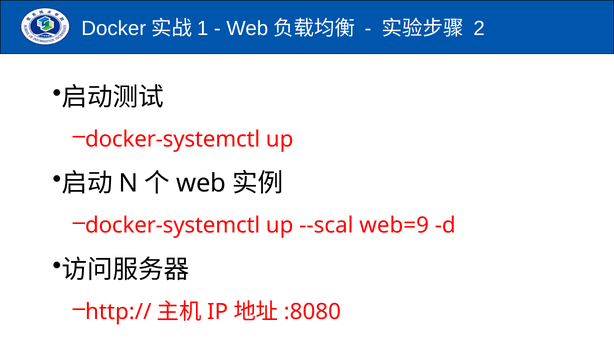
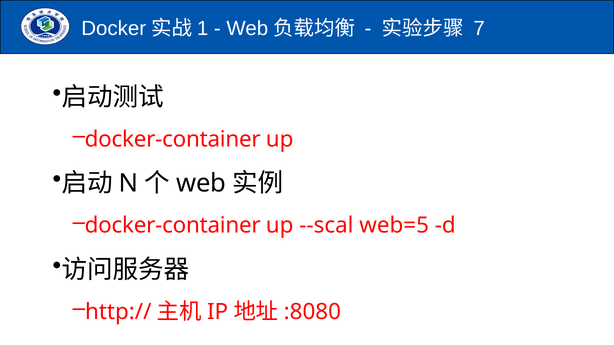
2: 2 -> 7
docker-systemctl at (173, 139): docker-systemctl -> docker-container
docker-systemctl at (173, 226): docker-systemctl -> docker-container
web=9: web=9 -> web=5
